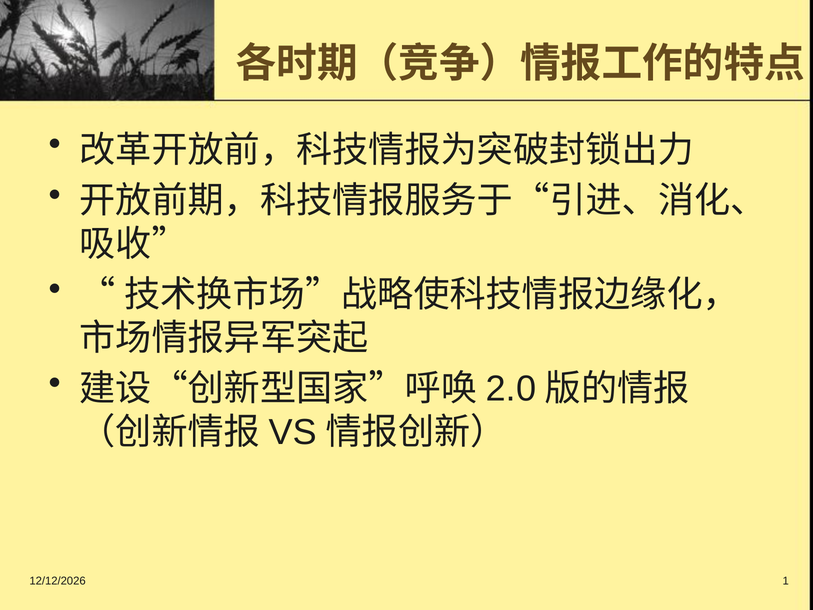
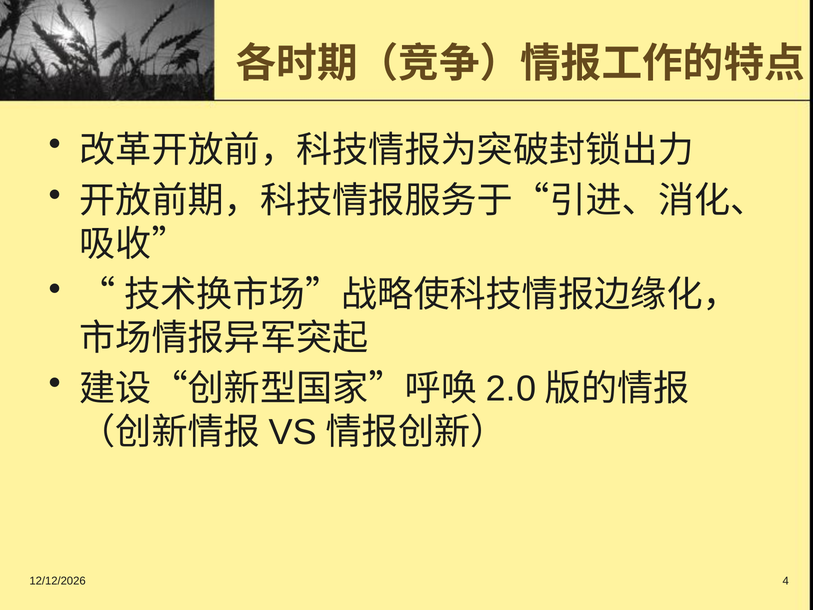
1: 1 -> 4
